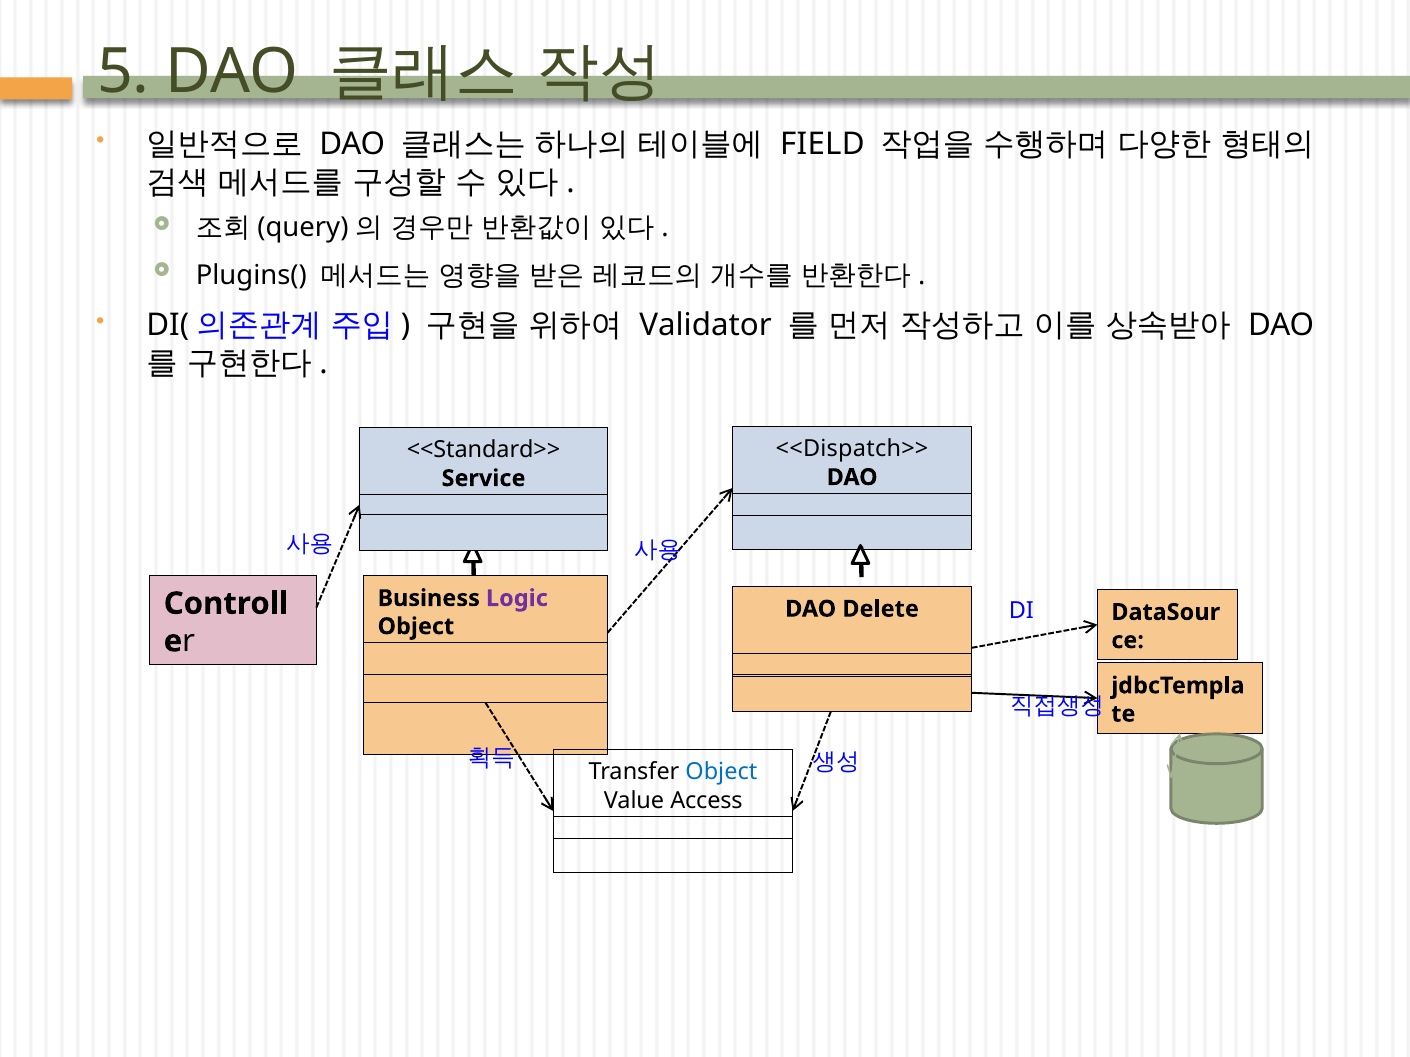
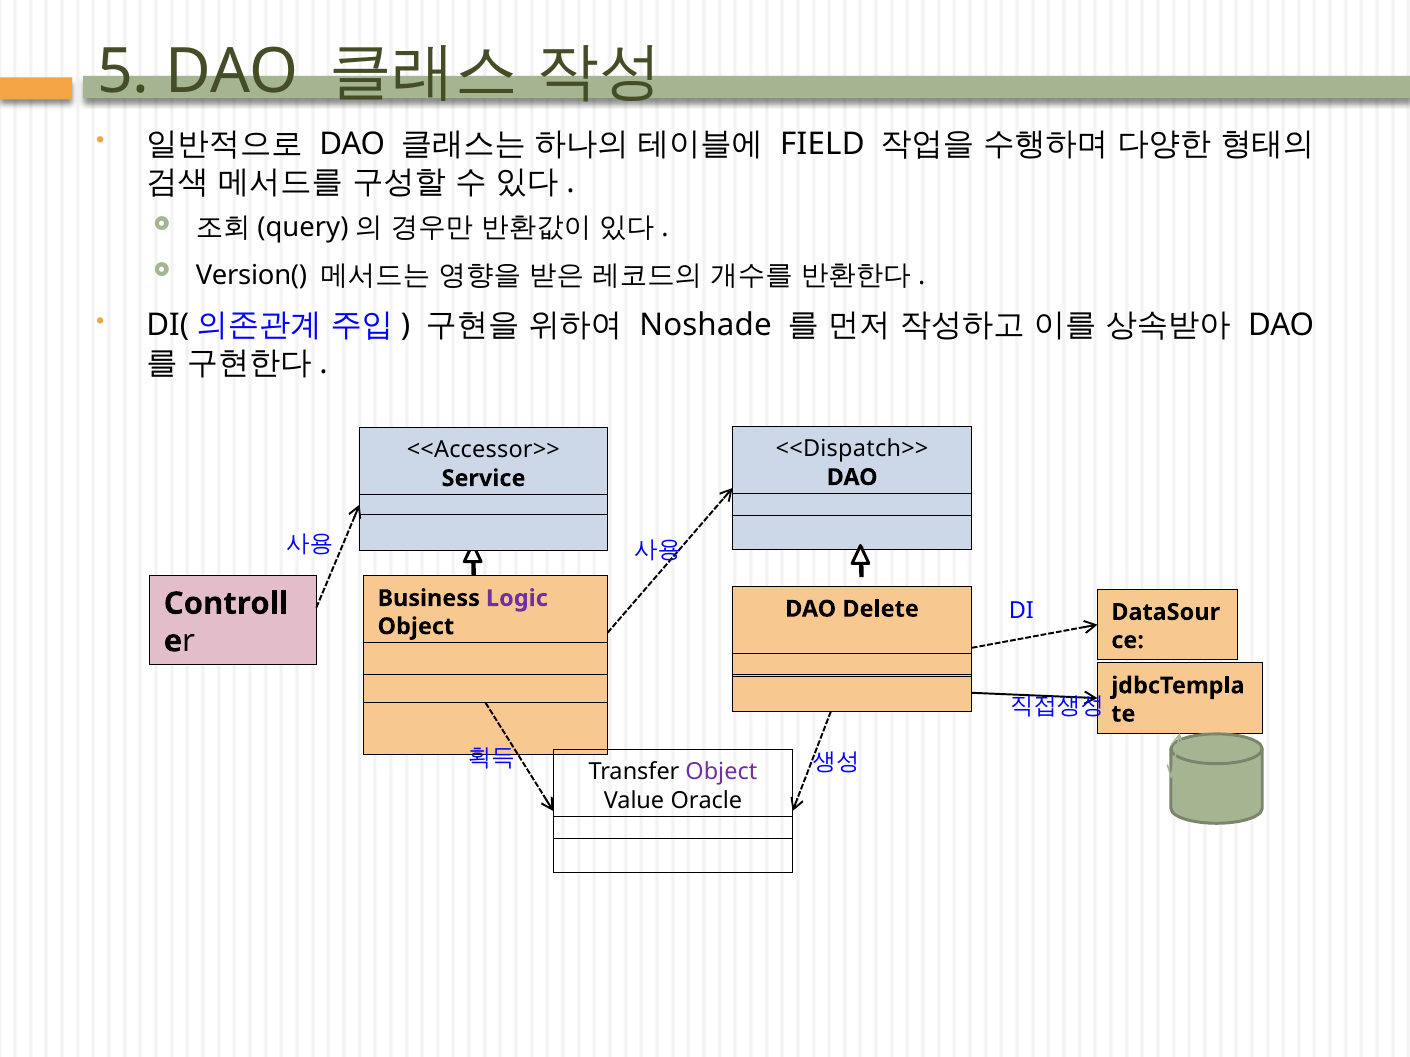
Plugins(: Plugins( -> Version(
Validator: Validator -> Noshade
<<Standard>>: <<Standard>> -> <<Accessor>>
Object at (721, 773) colour: blue -> purple
Access: Access -> Oracle
